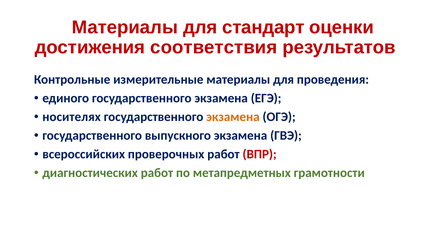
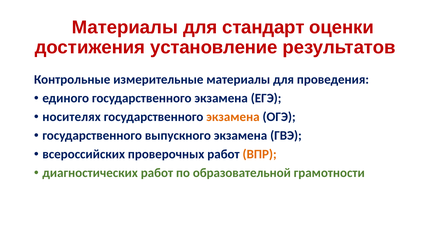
соответствия: соответствия -> установление
ВПР colour: red -> orange
метапредметных: метапредметных -> образовательной
